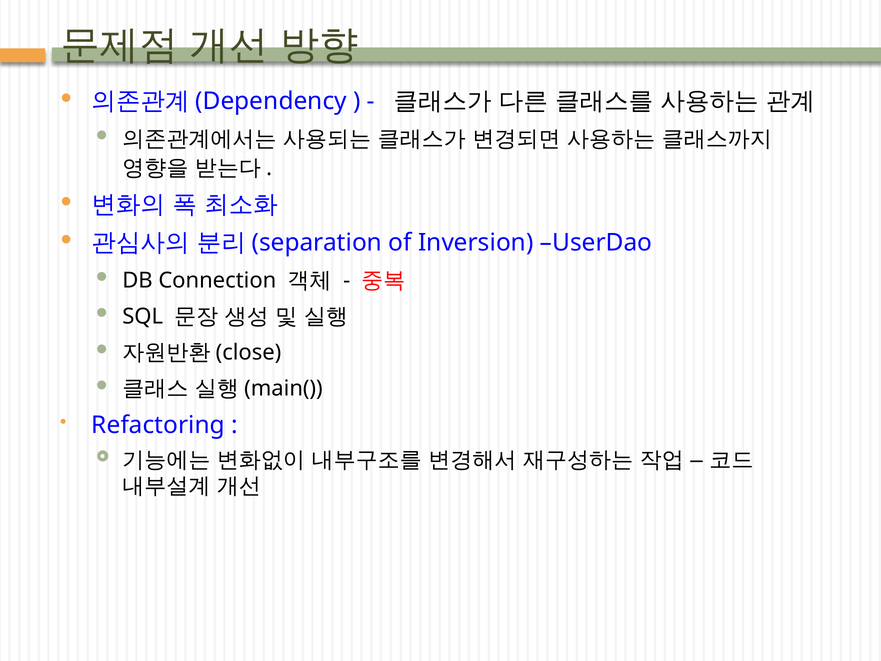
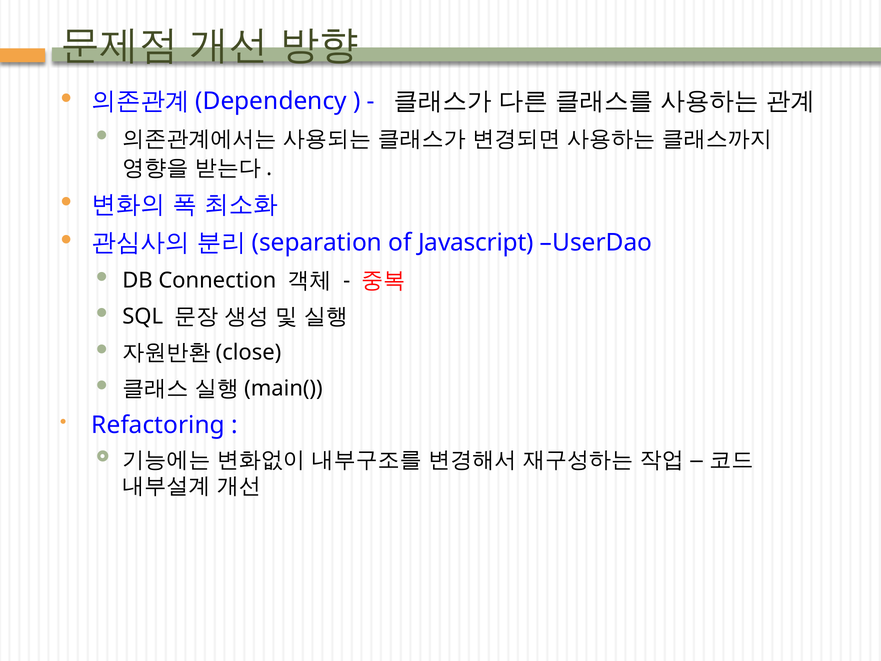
Inversion: Inversion -> Javascript
